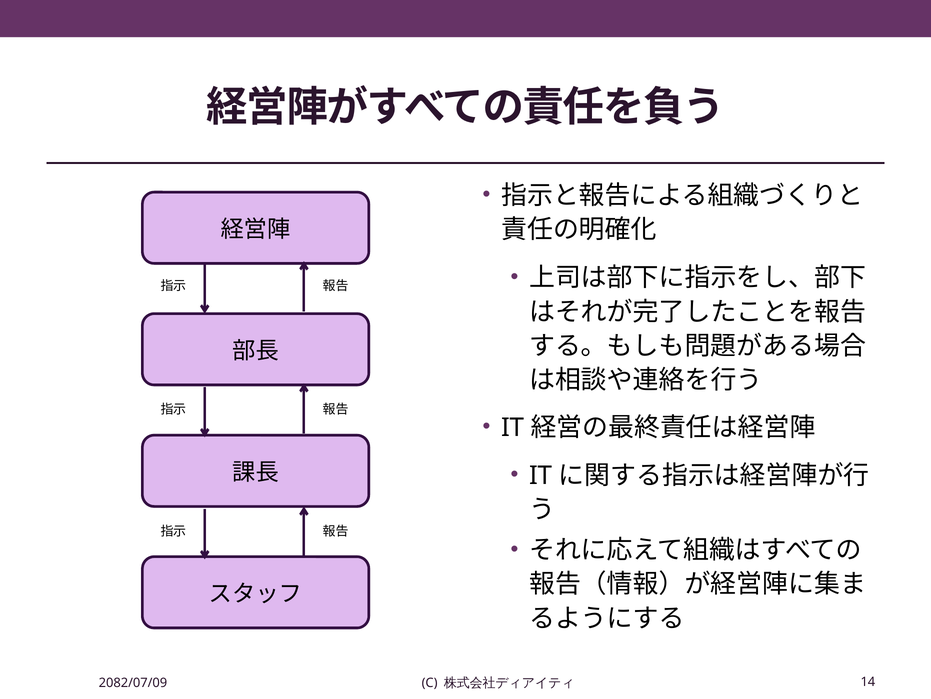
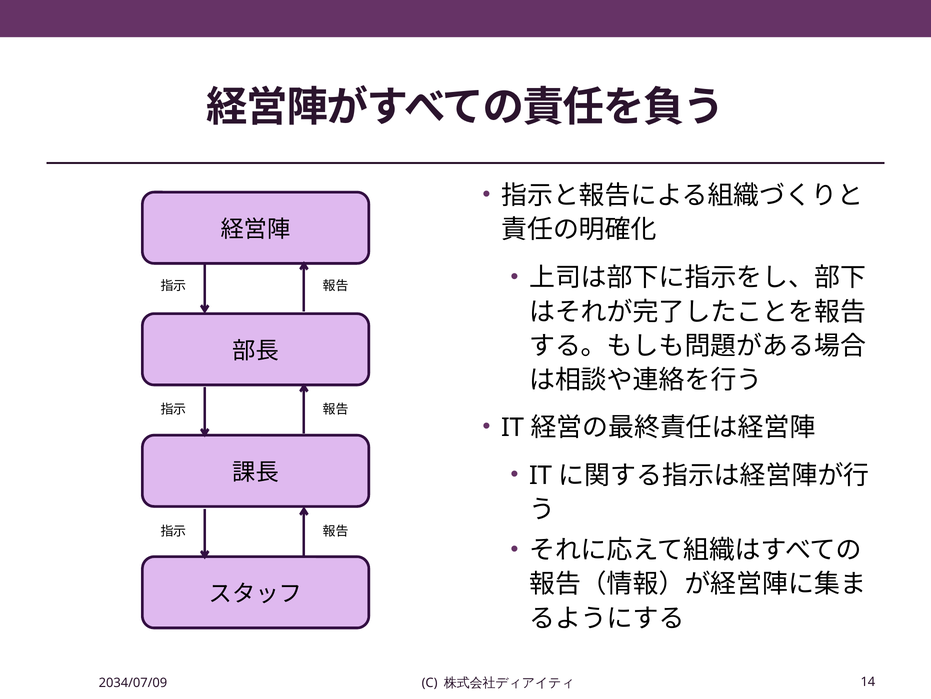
2082/07/09: 2082/07/09 -> 2034/07/09
